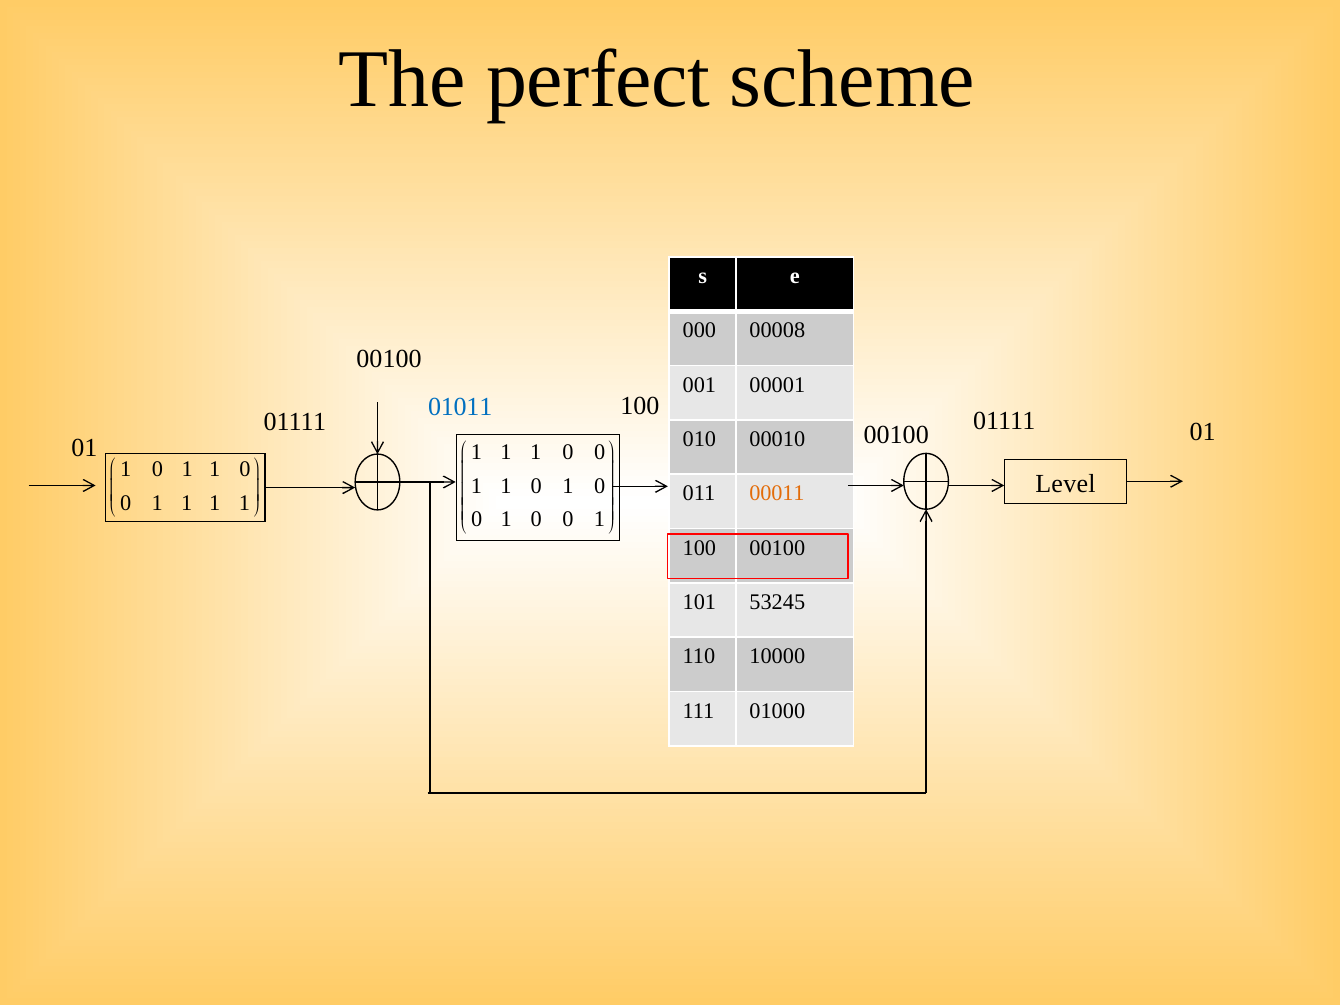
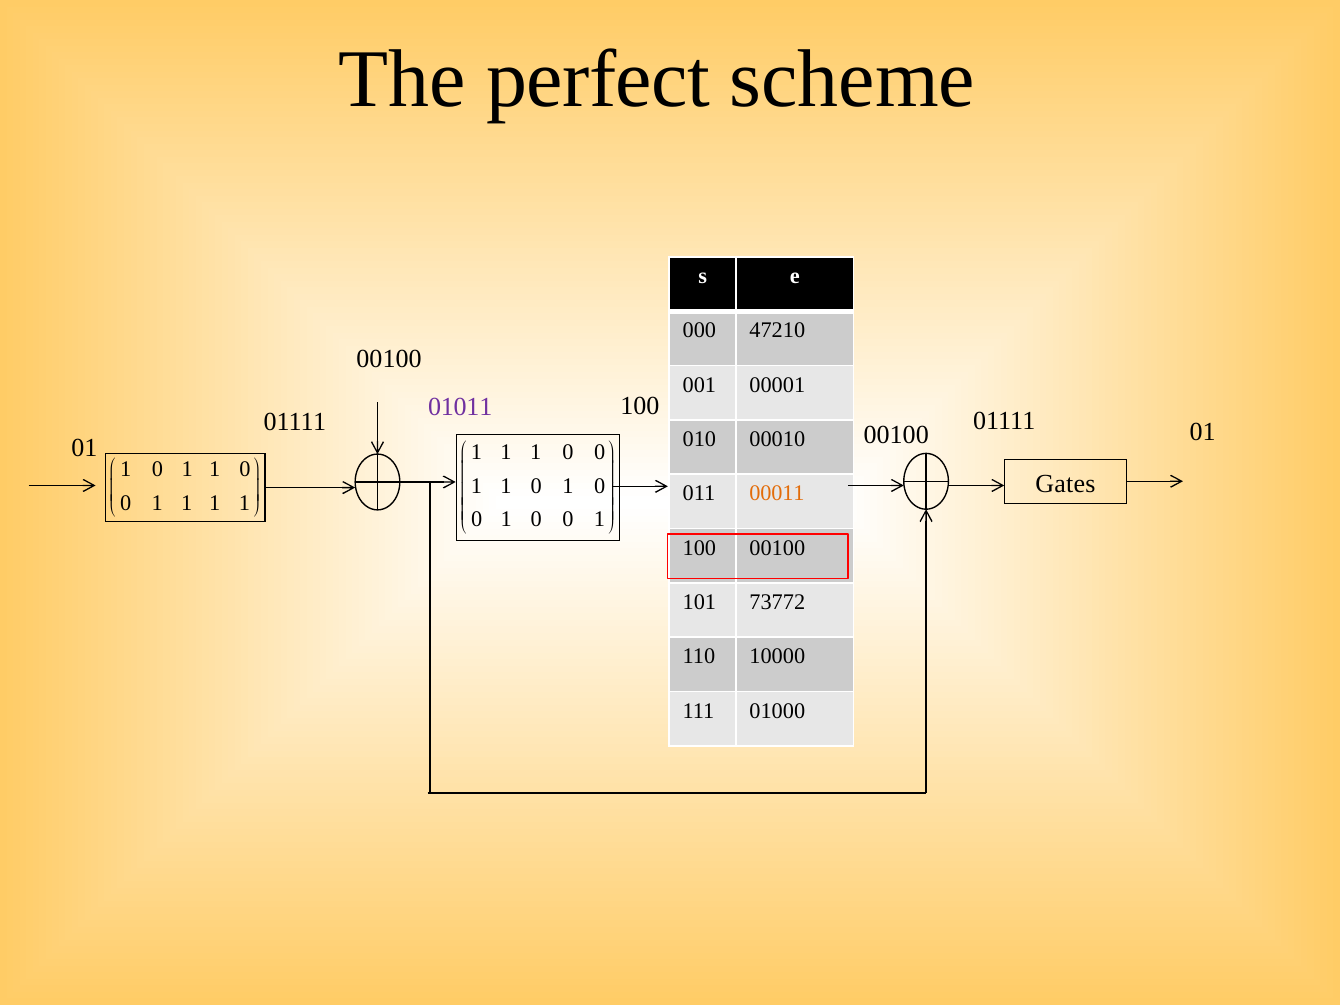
00008: 00008 -> 47210
01011 colour: blue -> purple
Level: Level -> Gates
53245: 53245 -> 73772
